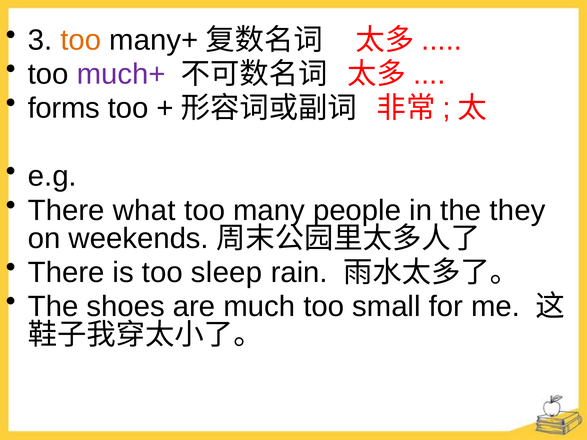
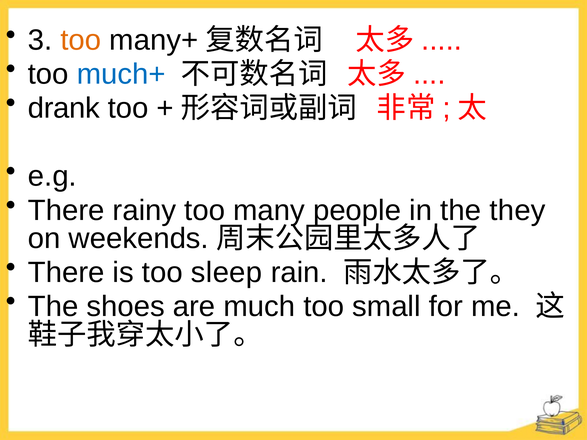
much+ colour: purple -> blue
forms: forms -> drank
what: what -> rainy
